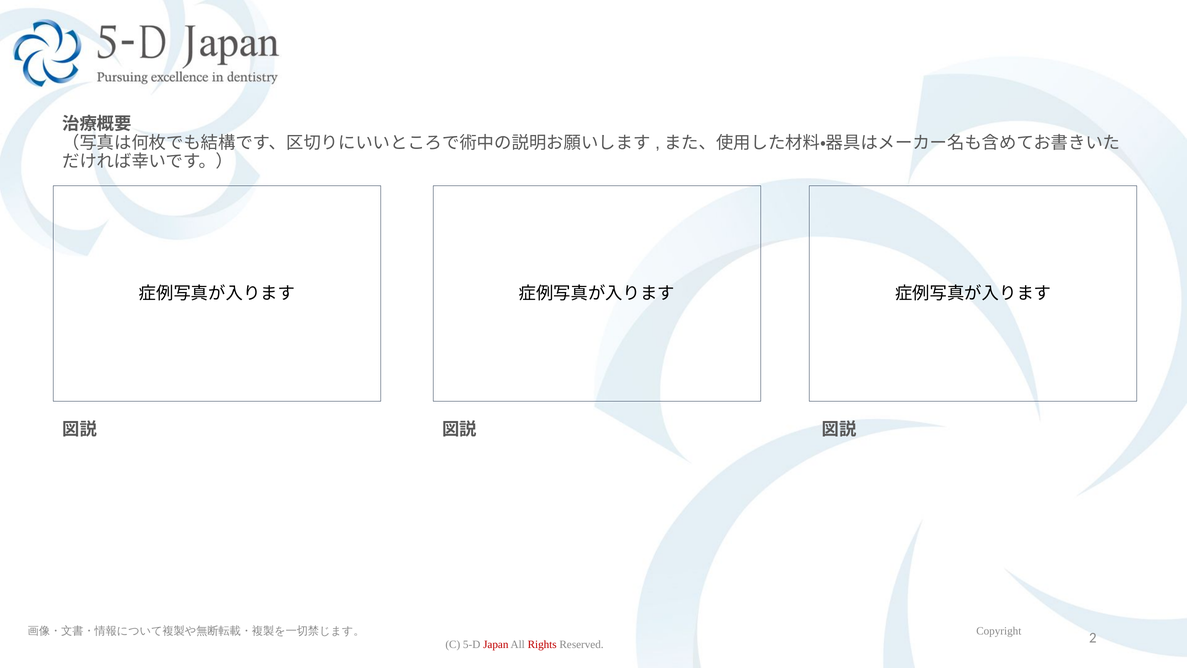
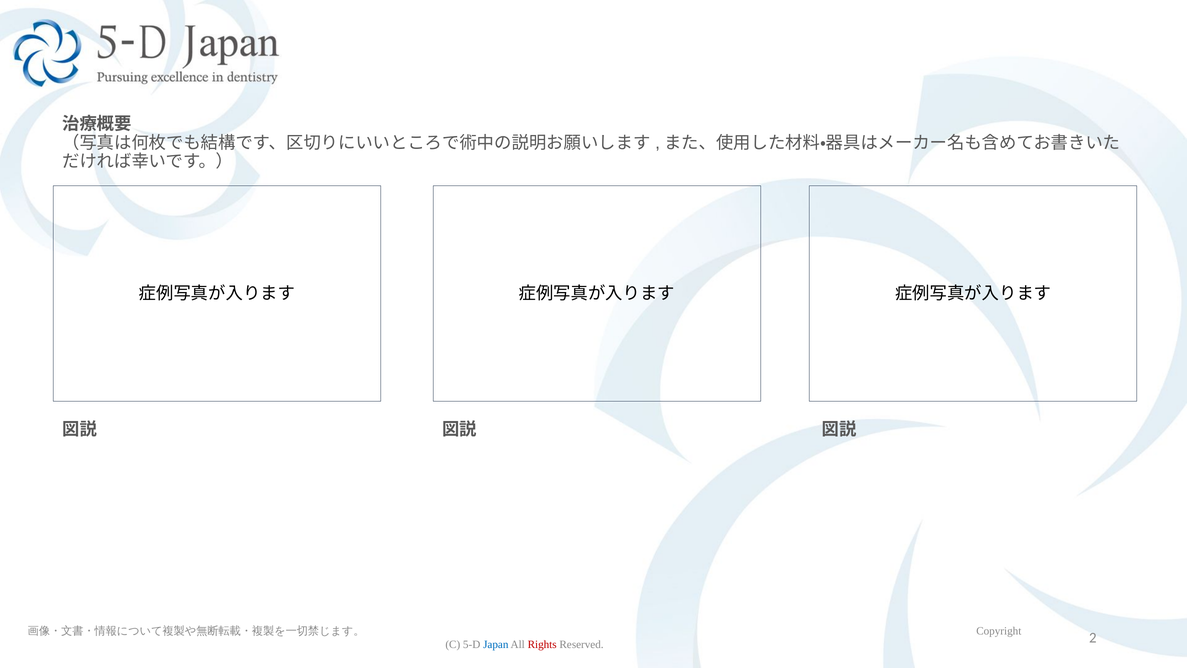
Japan colour: red -> blue
